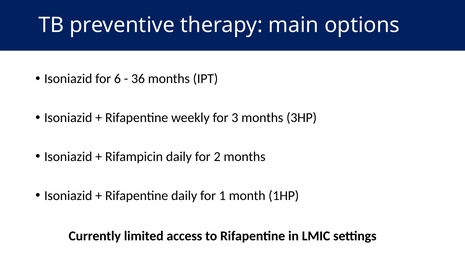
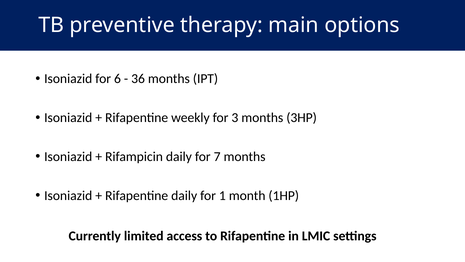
2: 2 -> 7
